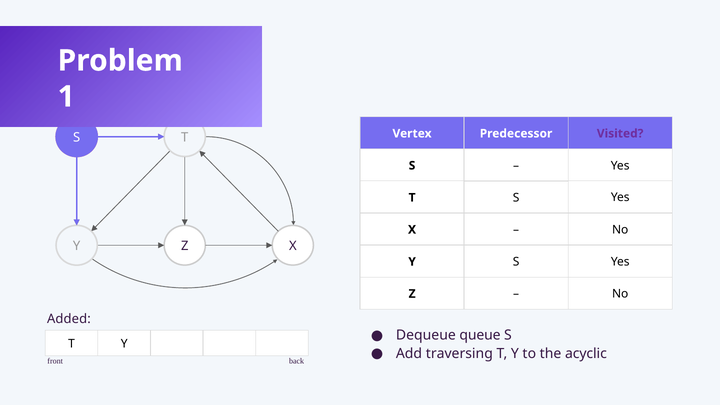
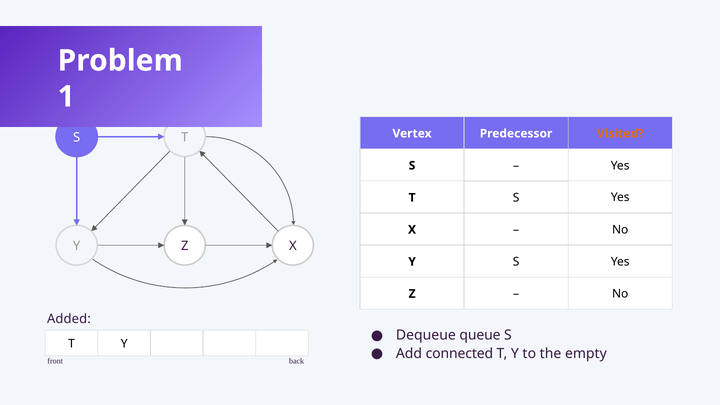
Visited colour: purple -> orange
traversing: traversing -> connected
acyclic: acyclic -> empty
